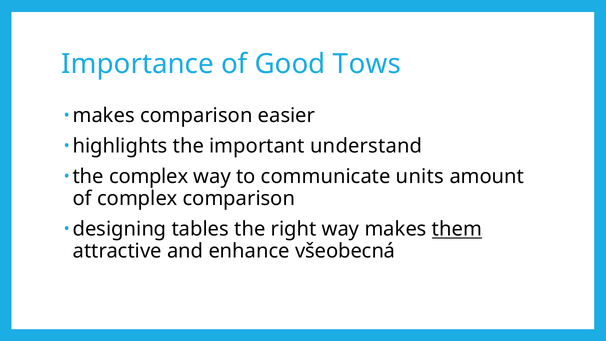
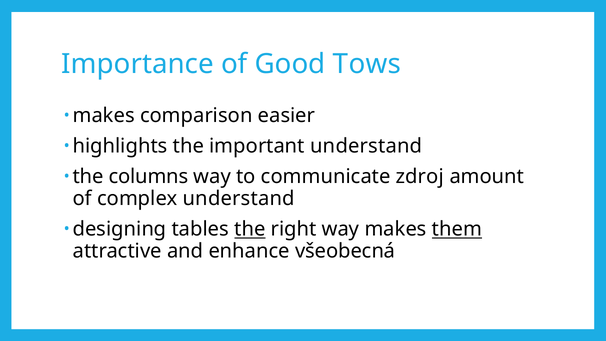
the complex: complex -> columns
units: units -> zdroj
complex comparison: comparison -> understand
the at (250, 229) underline: none -> present
